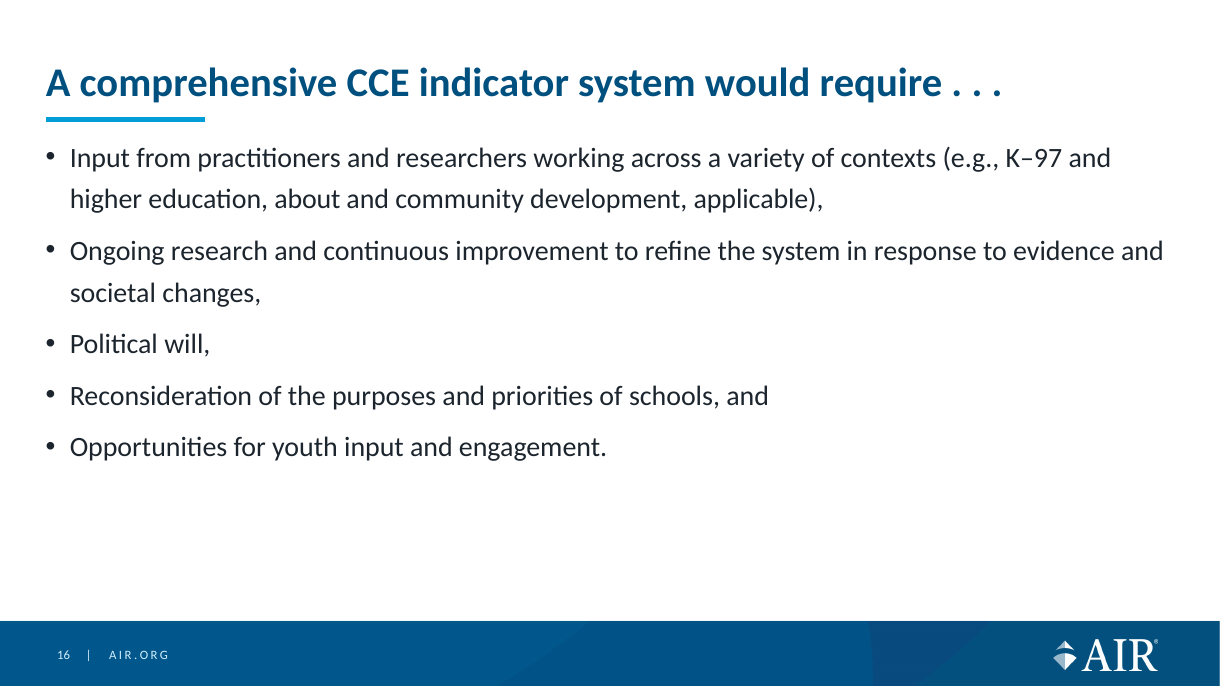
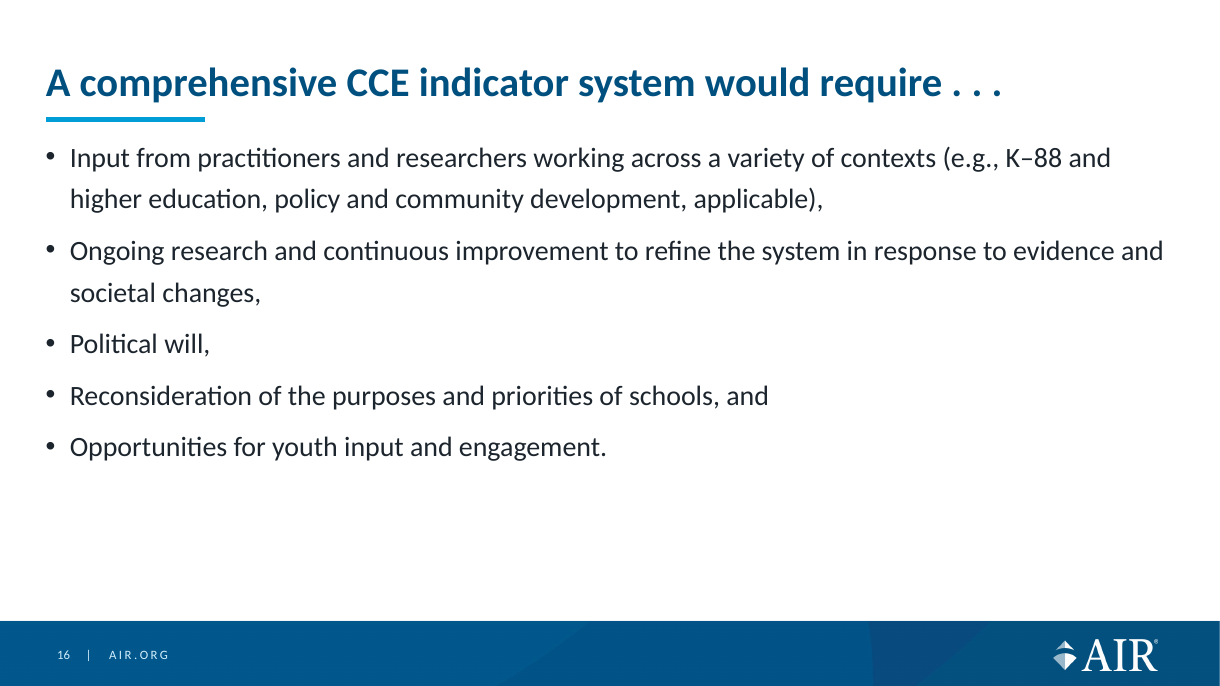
K–97: K–97 -> K–88
about: about -> policy
